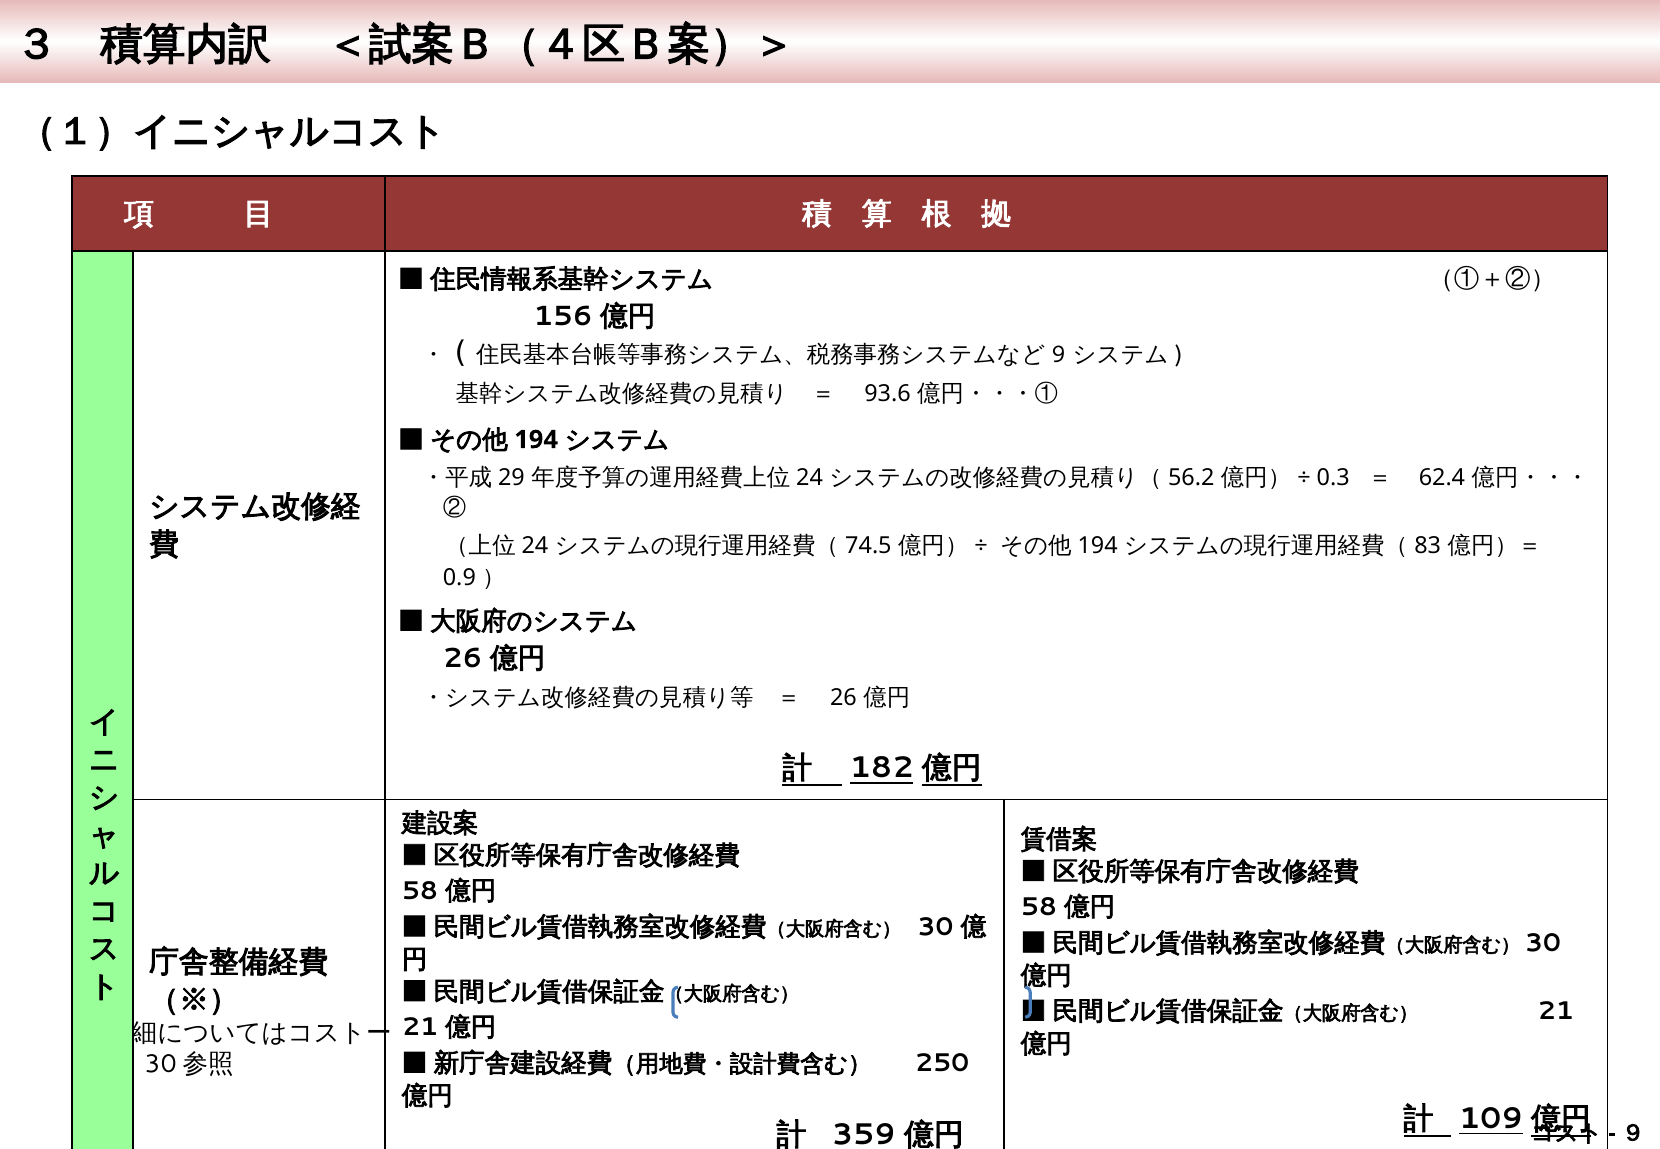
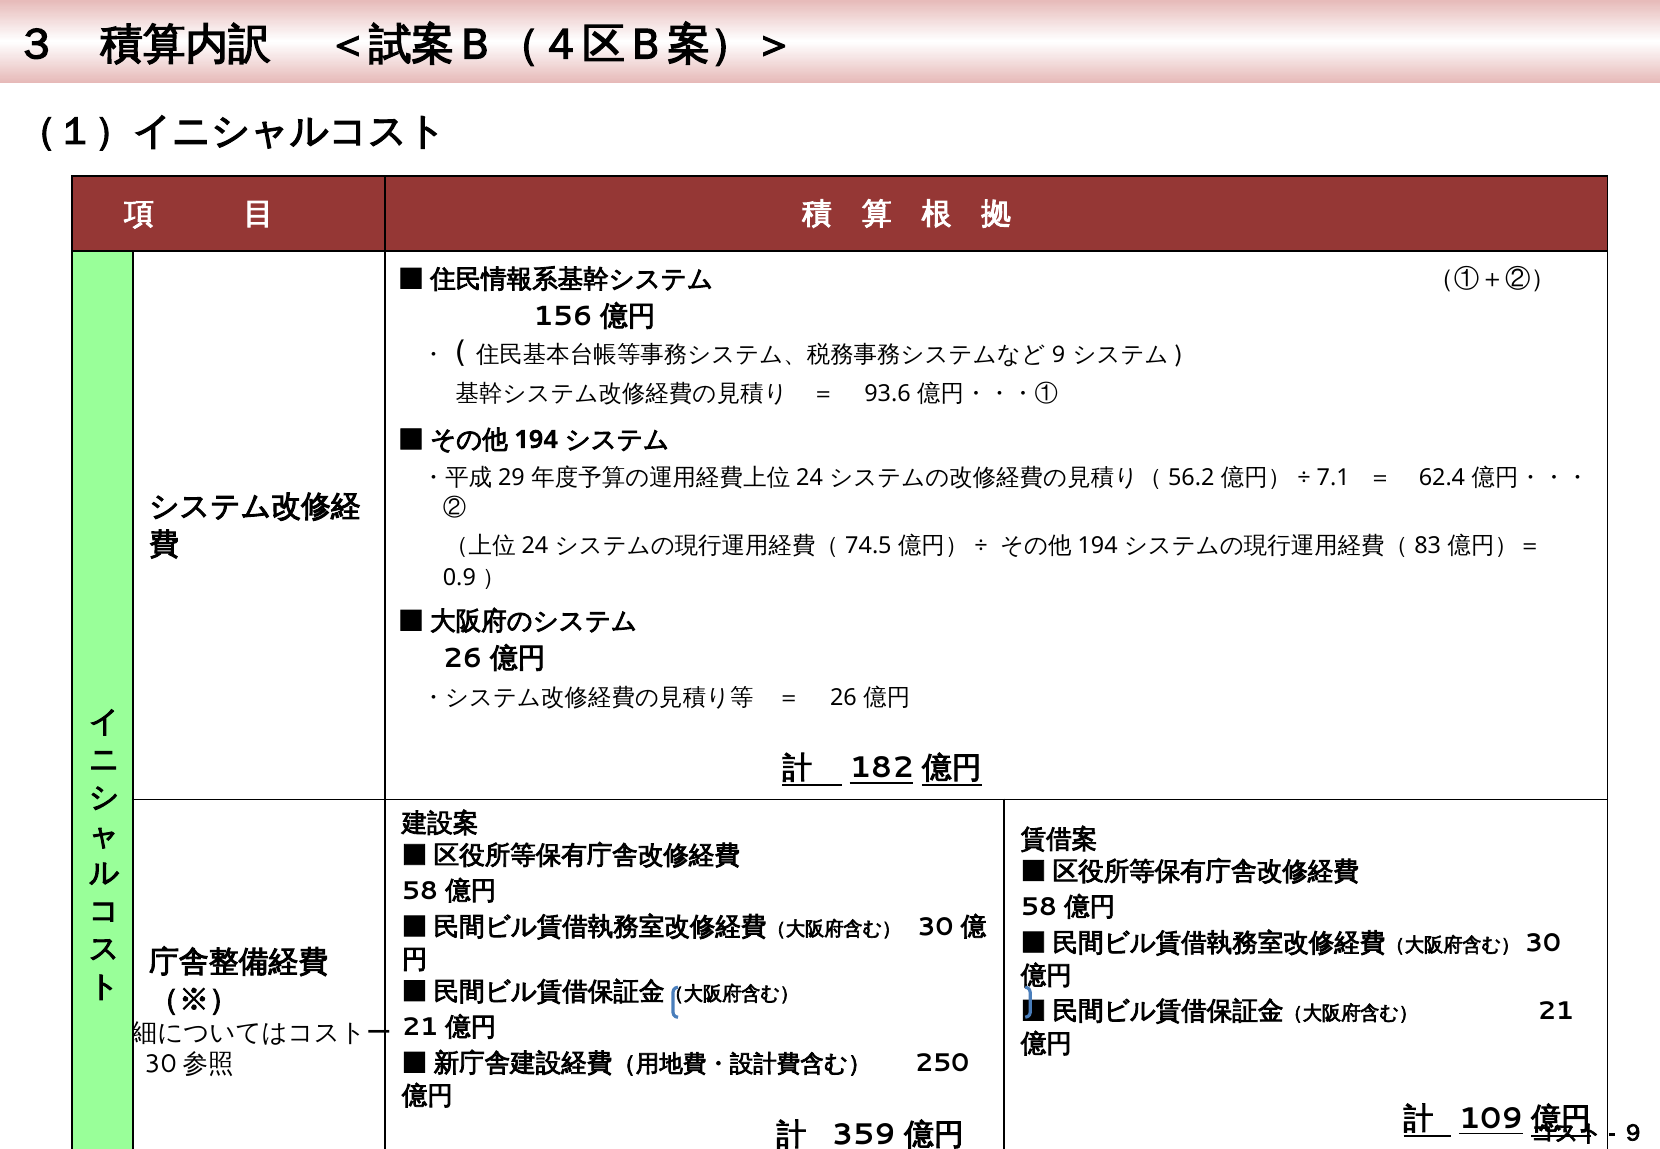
0.3: 0.3 -> 7.1
